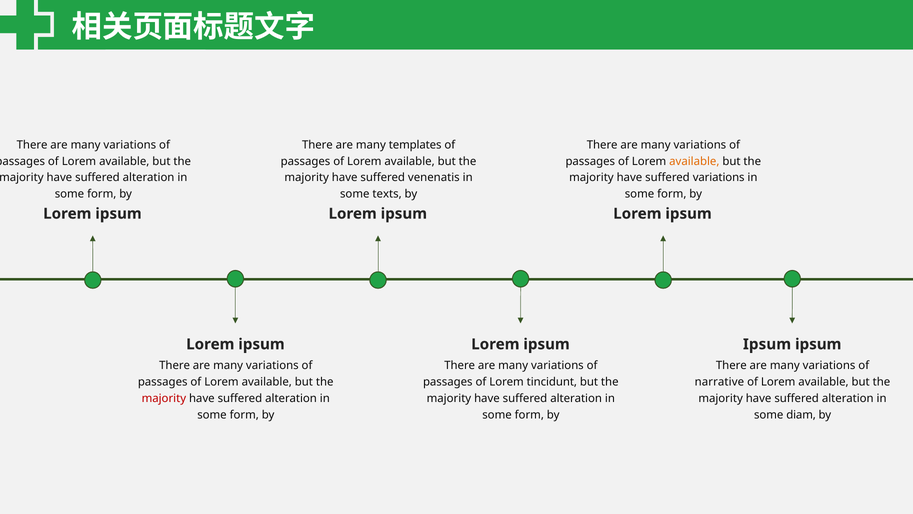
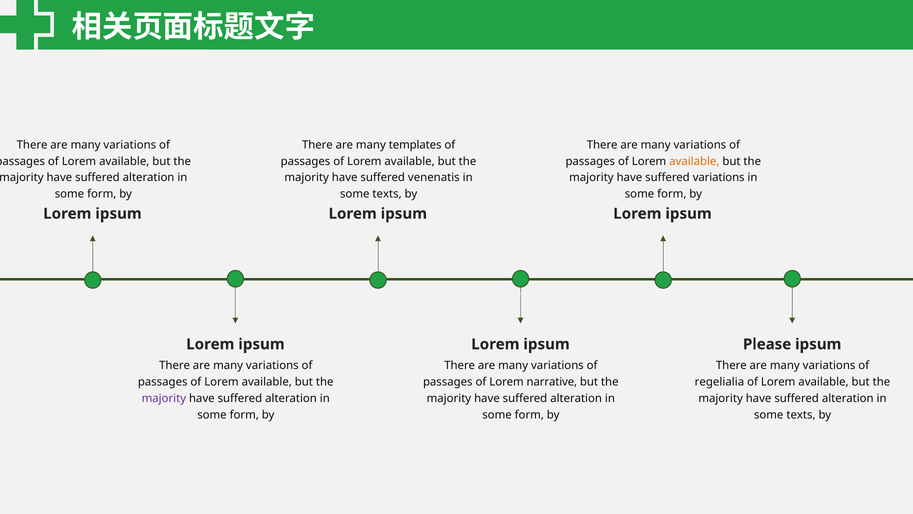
Ipsum at (767, 344): Ipsum -> Please
tincidunt: tincidunt -> narrative
narrative: narrative -> regelialia
majority at (164, 398) colour: red -> purple
diam at (801, 414): diam -> texts
